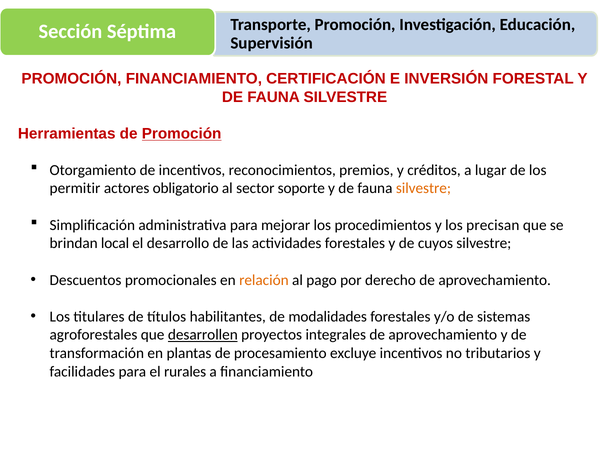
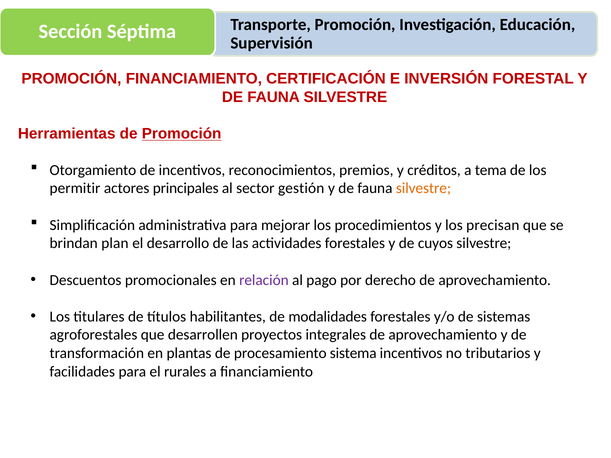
lugar: lugar -> tema
obligatorio: obligatorio -> principales
soporte: soporte -> gestión
local: local -> plan
relación colour: orange -> purple
desarrollen underline: present -> none
excluye: excluye -> sistema
